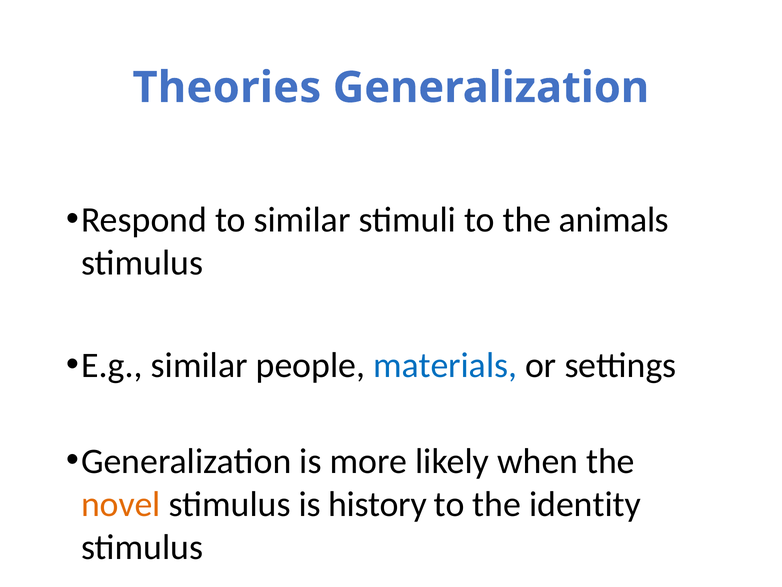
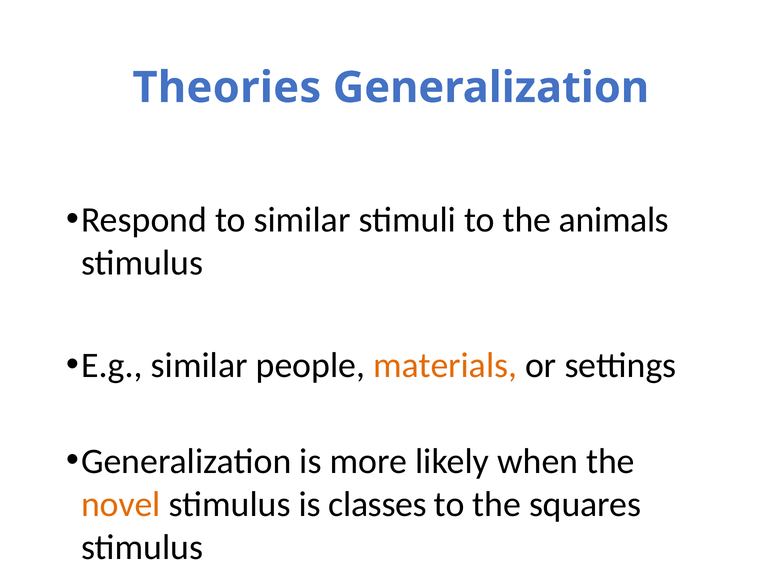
materials colour: blue -> orange
history: history -> classes
identity: identity -> squares
